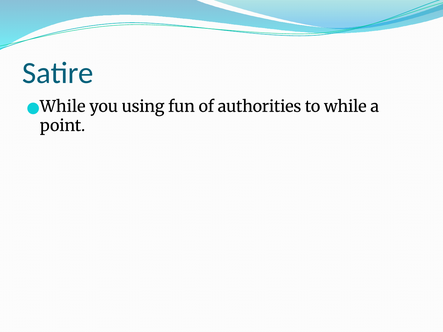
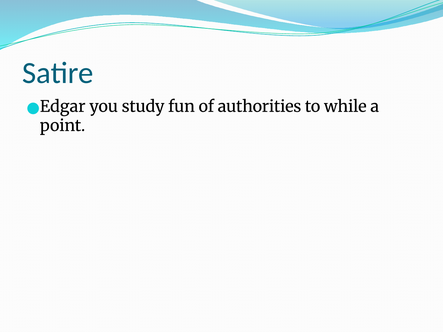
While at (63, 107): While -> Edgar
using: using -> study
